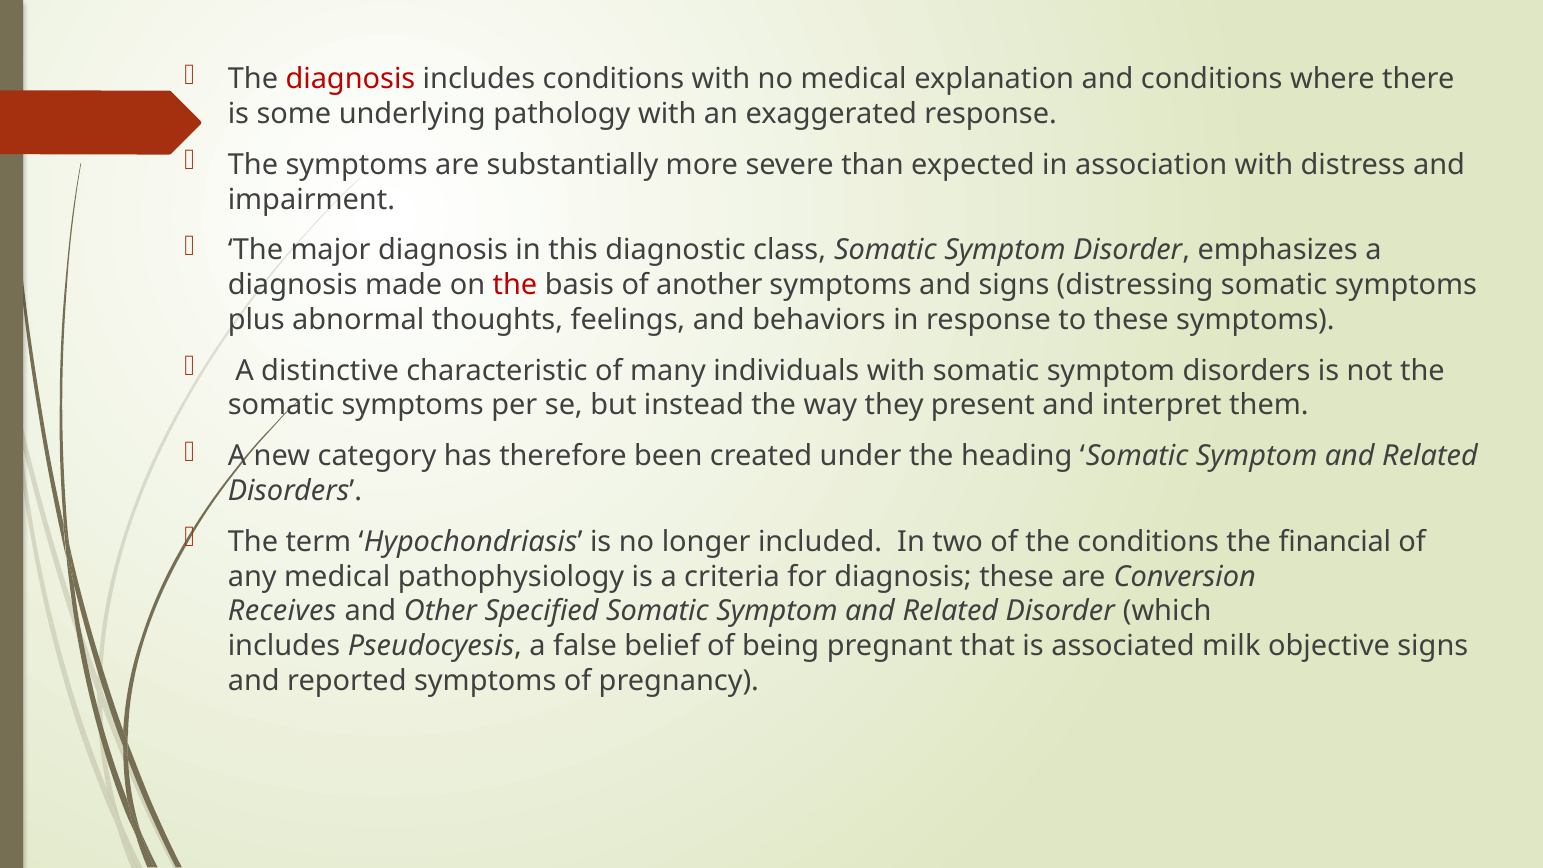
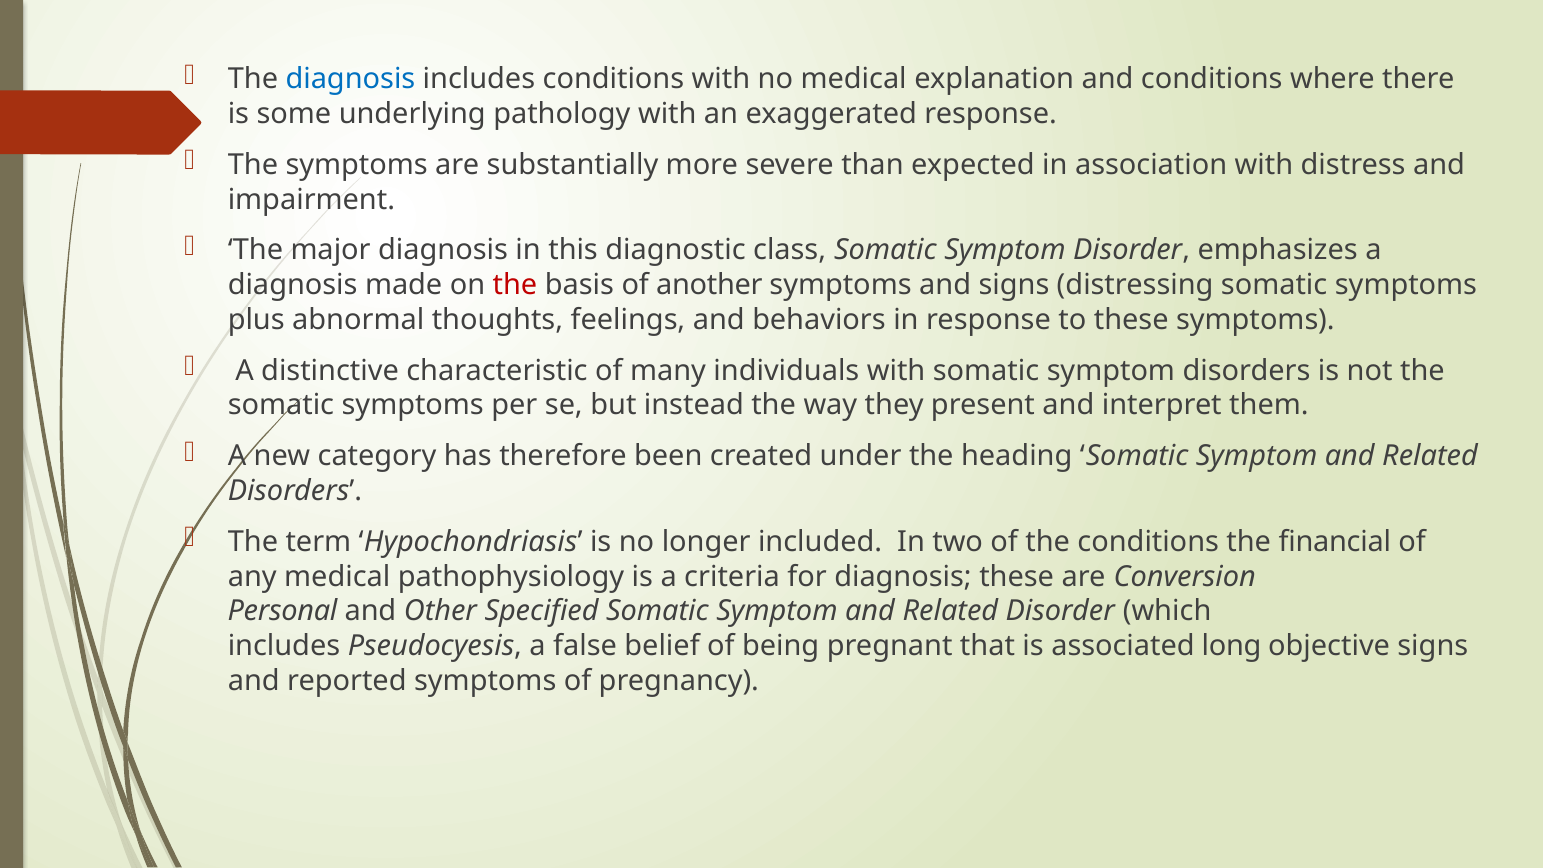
diagnosis at (350, 79) colour: red -> blue
Receives: Receives -> Personal
milk: milk -> long
